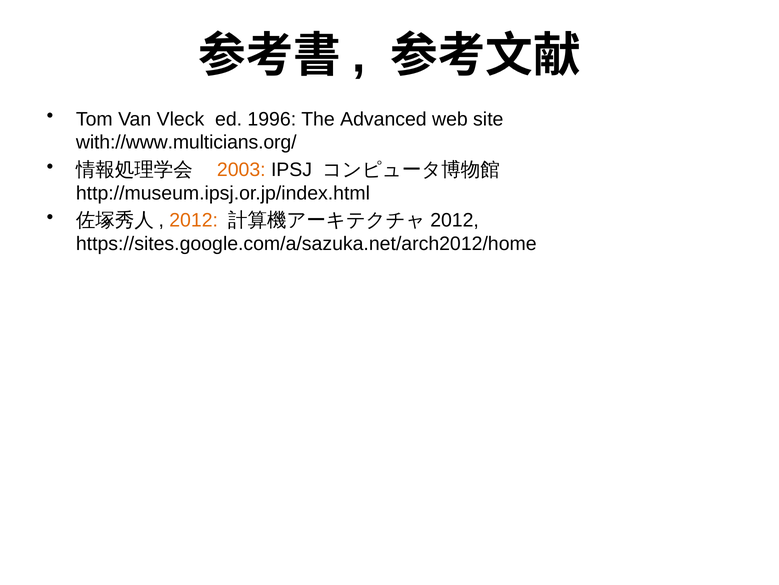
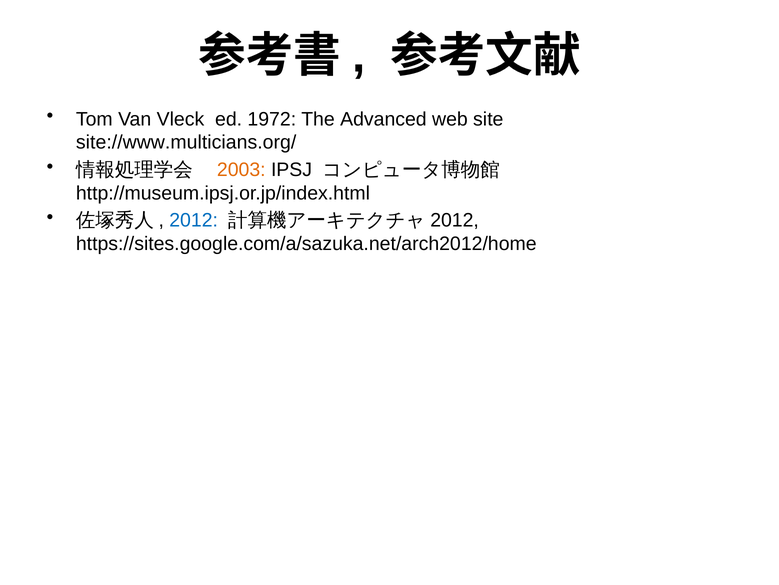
1996: 1996 -> 1972
with://www.multicians.org/: with://www.multicians.org/ -> site://www.multicians.org/
2012 colour: orange -> blue
